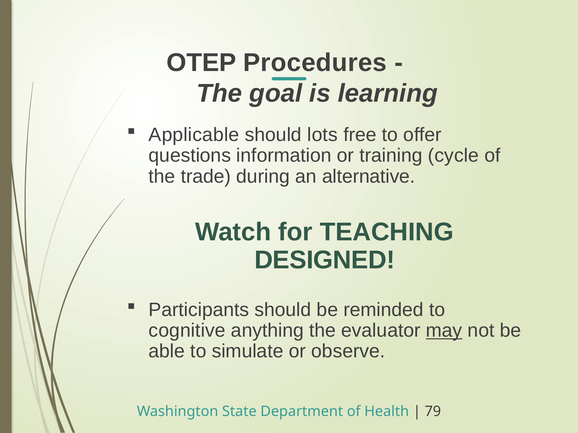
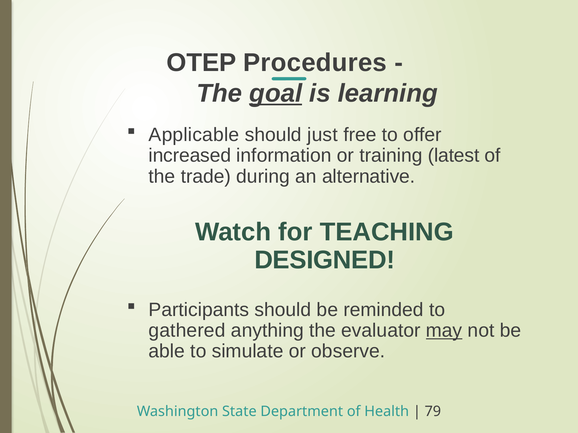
goal underline: none -> present
lots: lots -> just
questions: questions -> increased
cycle: cycle -> latest
cognitive: cognitive -> gathered
